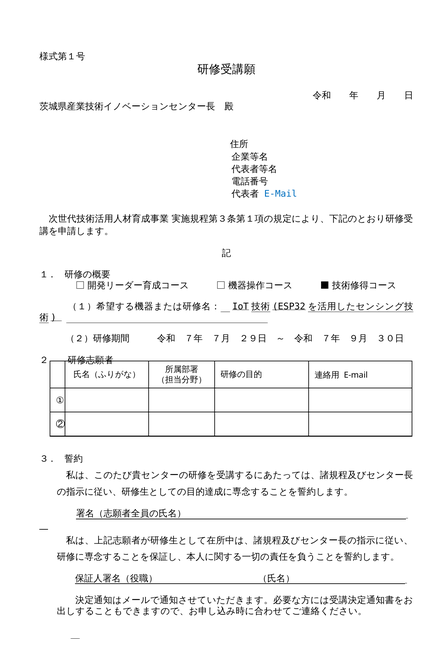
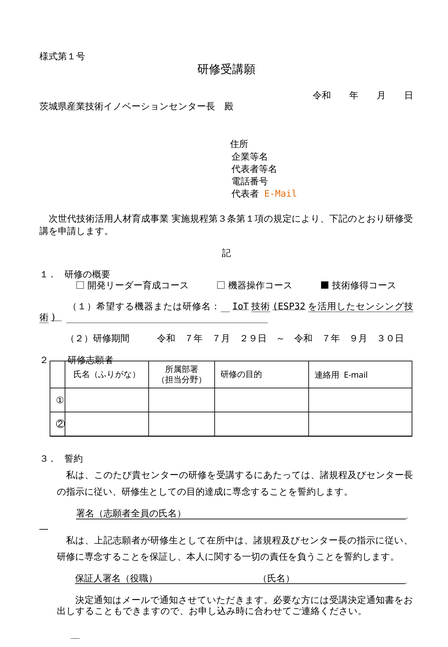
E-Mail at (281, 194) colour: blue -> orange
